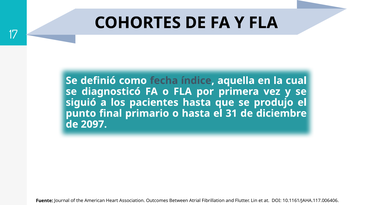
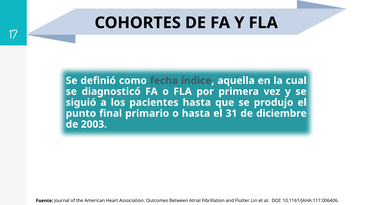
2097: 2097 -> 2003
